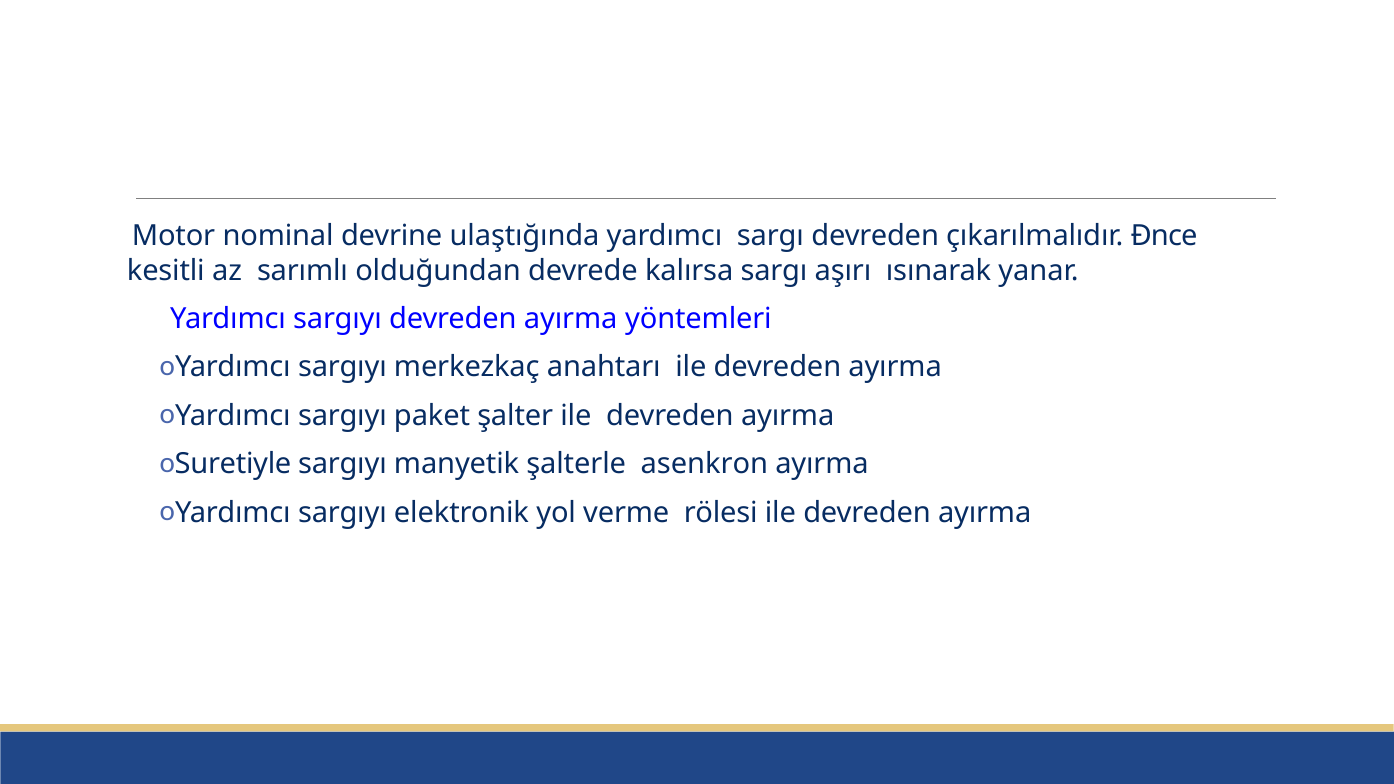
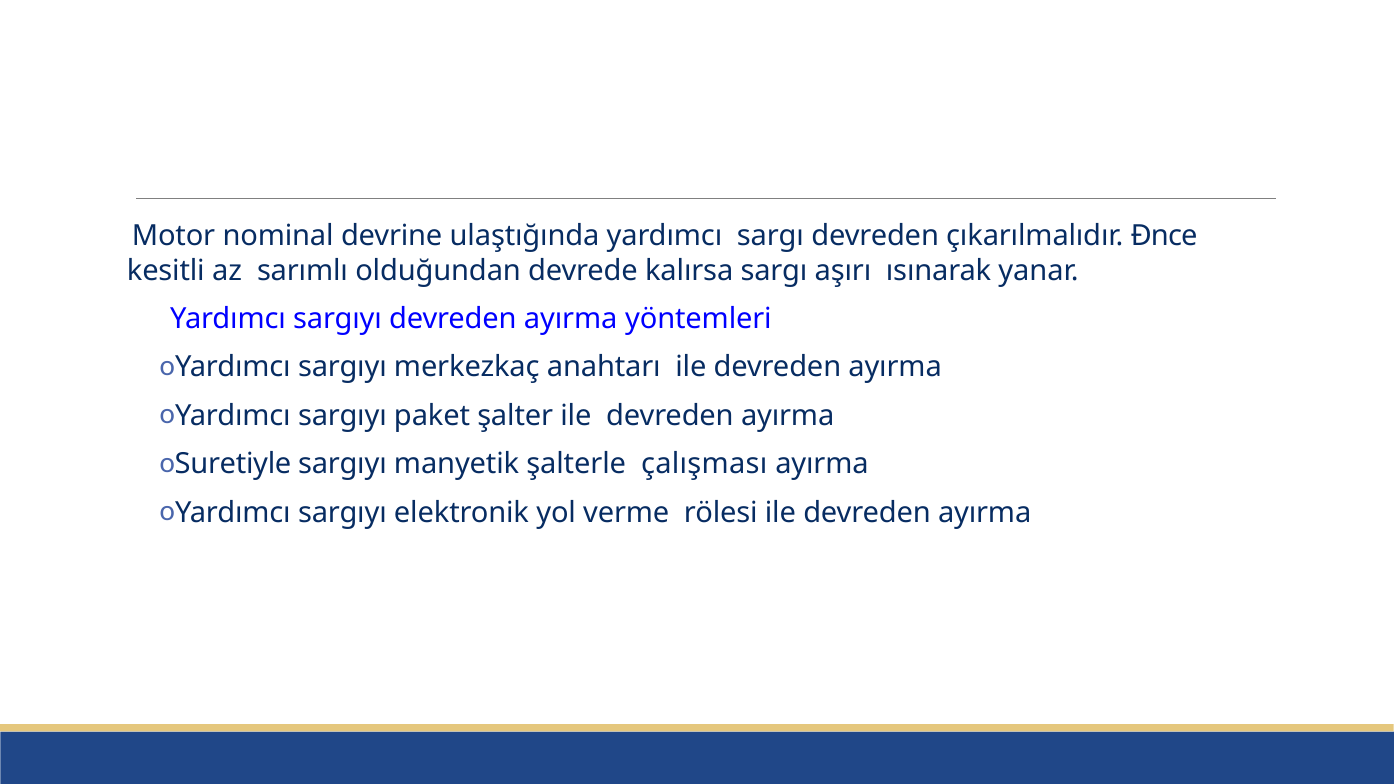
asenkron: asenkron -> çalışması
